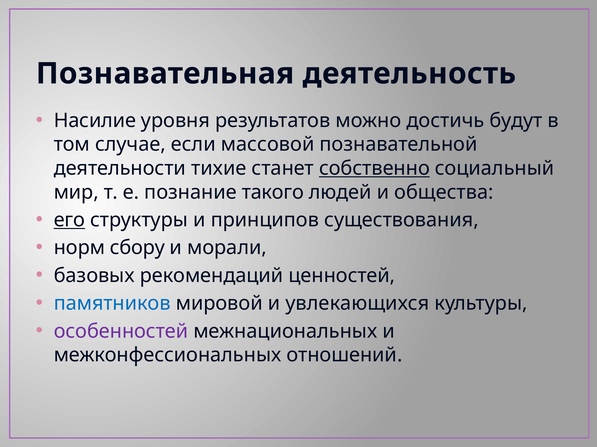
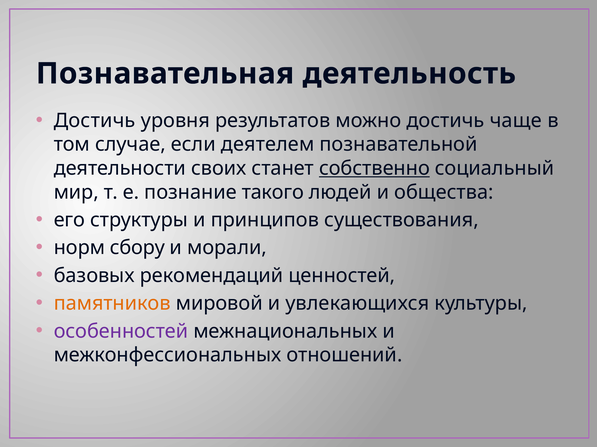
Насилие at (95, 121): Насилие -> Достичь
будут: будут -> чаще
массовой: массовой -> деятелем
тихие: тихие -> своих
его underline: present -> none
памятников colour: blue -> orange
